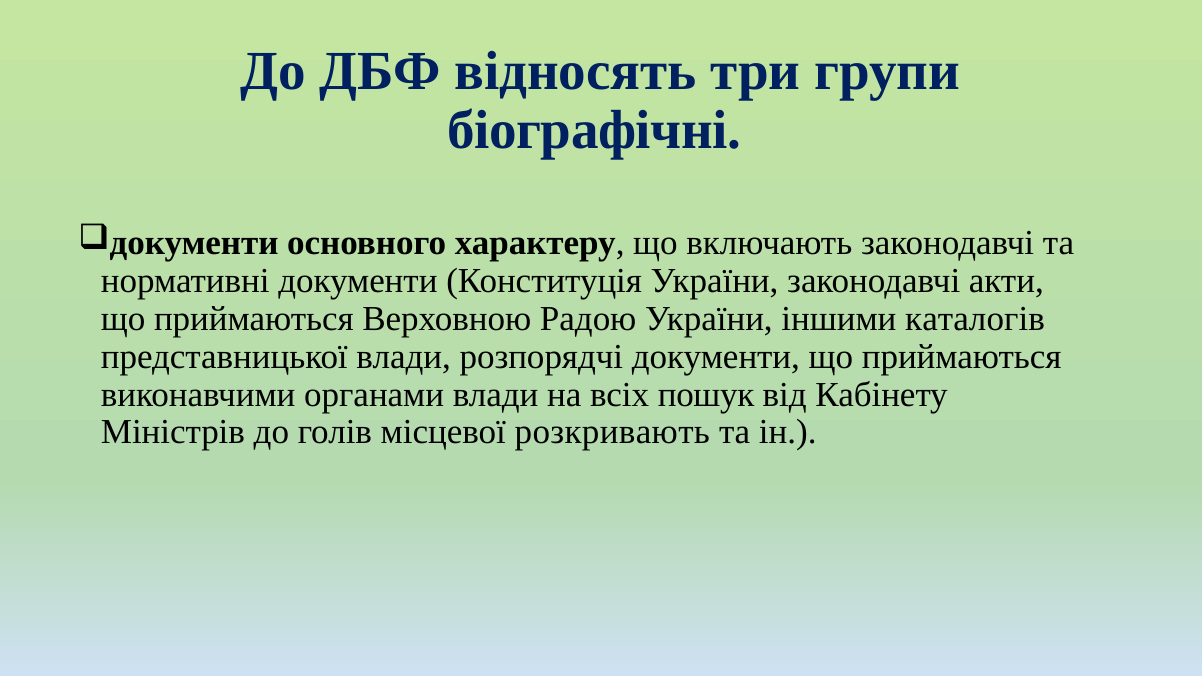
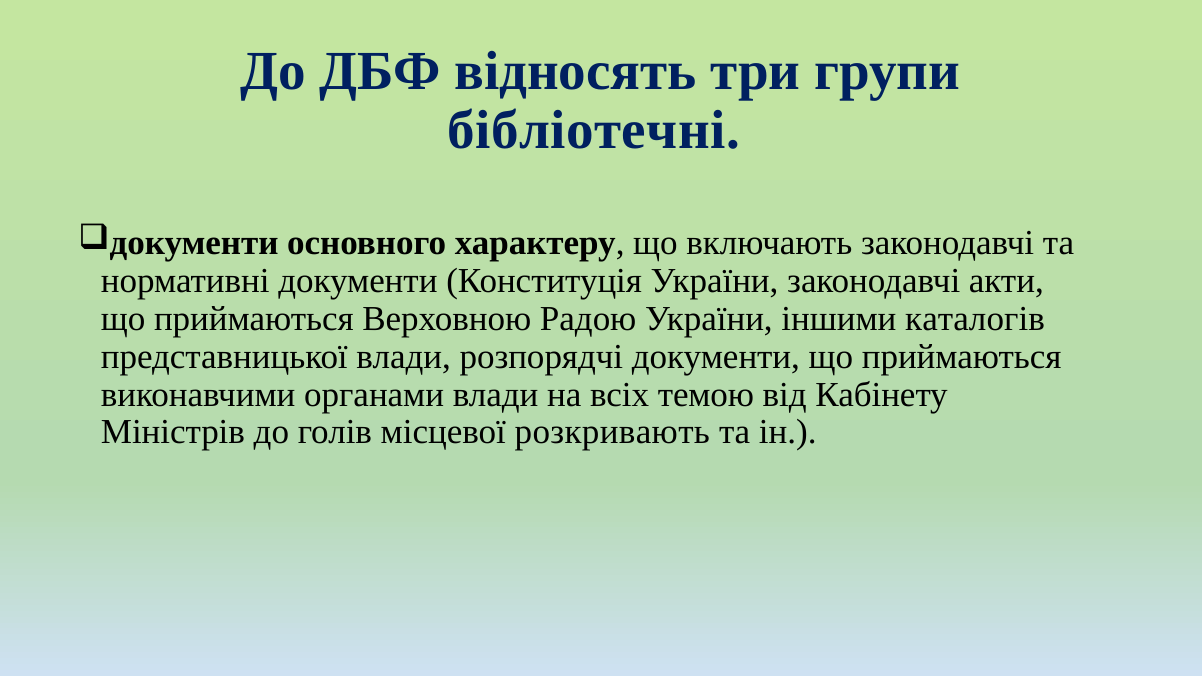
біографічні: біографічні -> бібліотечні
пошук: пошук -> темою
